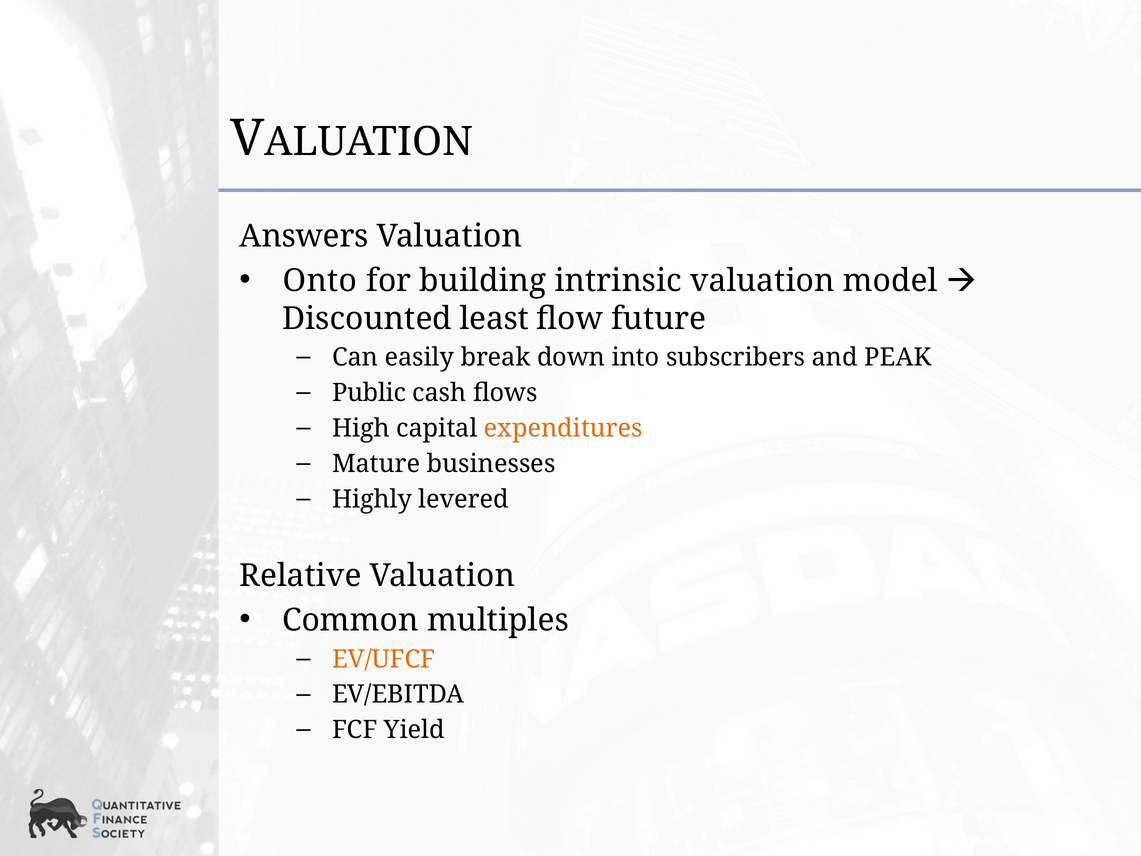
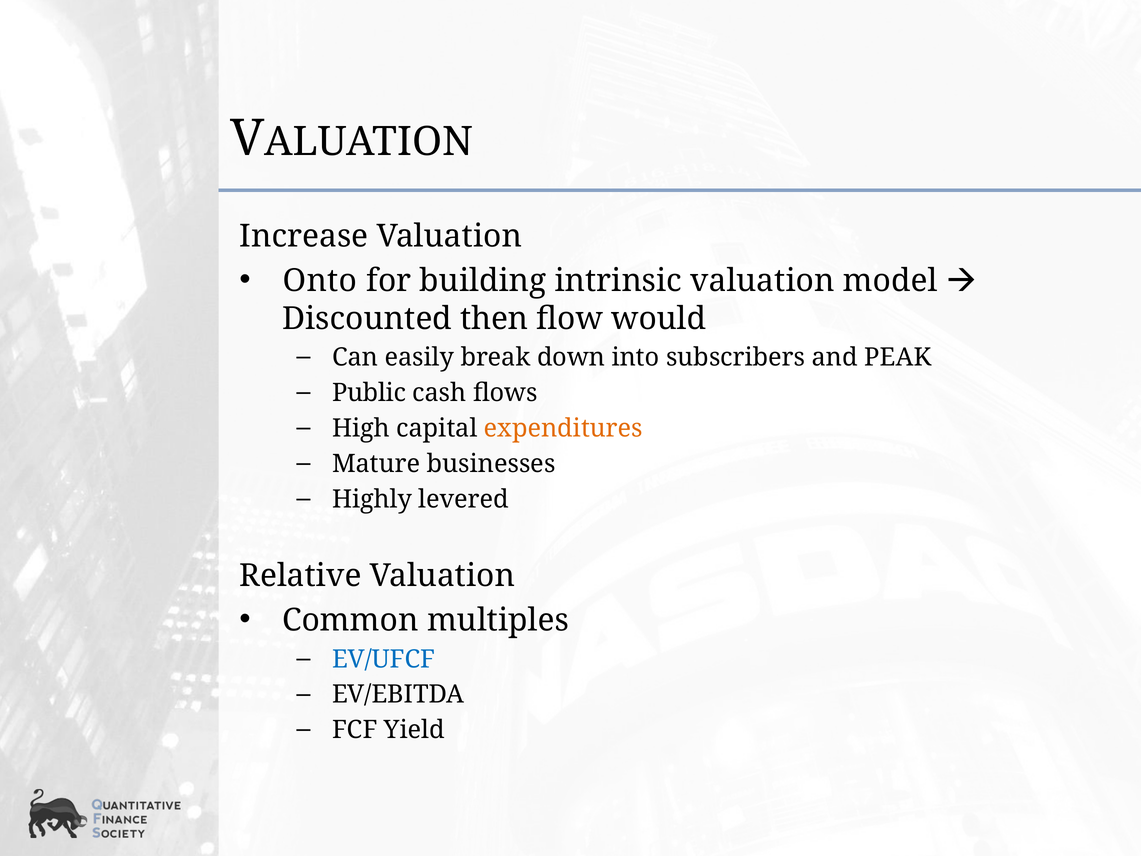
Answers: Answers -> Increase
least: least -> then
future: future -> would
EV/UFCF colour: orange -> blue
